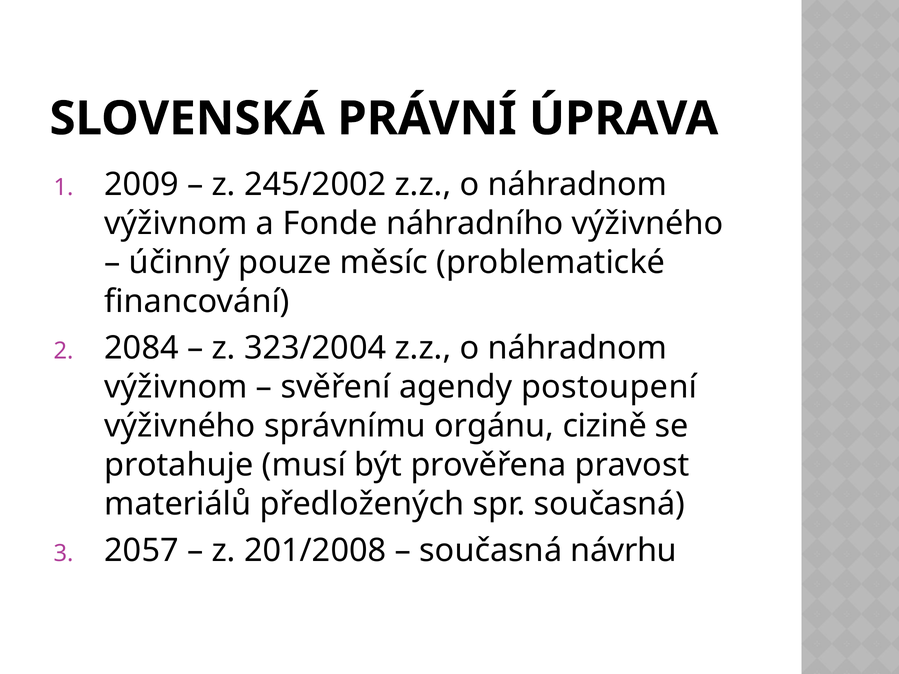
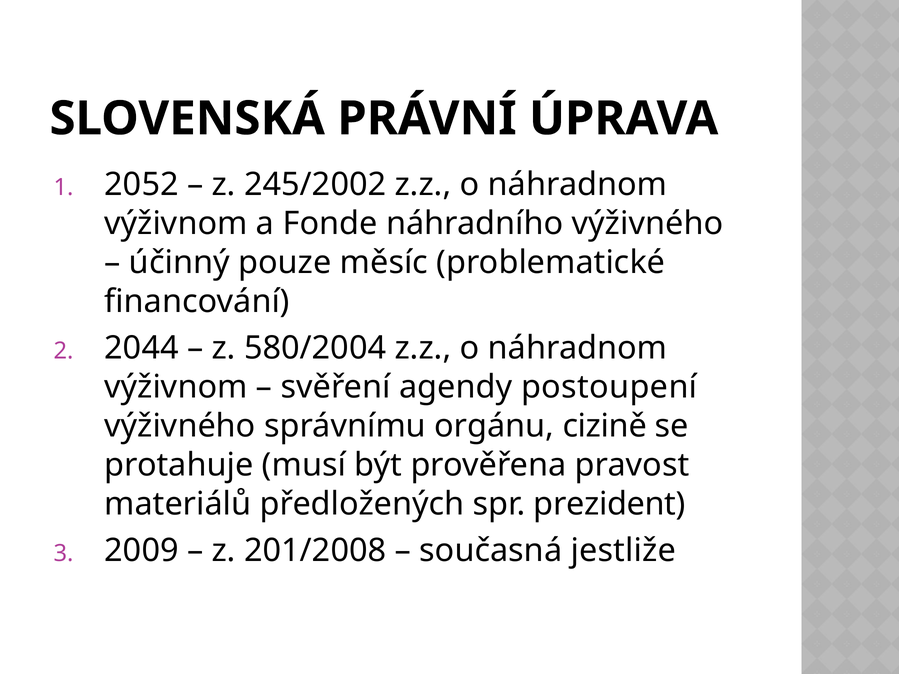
2009: 2009 -> 2052
2084: 2084 -> 2044
323/2004: 323/2004 -> 580/2004
spr současná: současná -> prezident
2057: 2057 -> 2009
návrhu: návrhu -> jestliže
